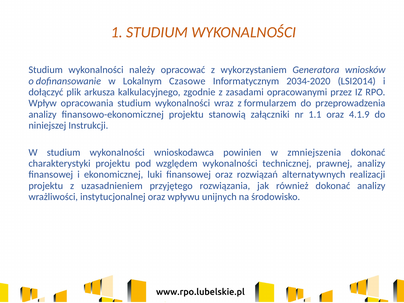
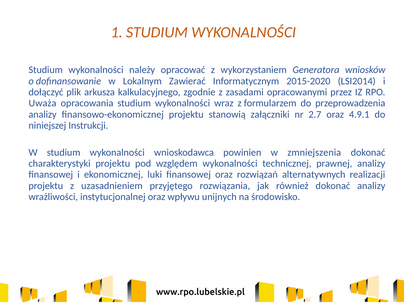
Czasowe: Czasowe -> Zawierać
2034-2020: 2034-2020 -> 2015-2020
Wpływ: Wpływ -> Uważa
1.1: 1.1 -> 2.7
4.1.9: 4.1.9 -> 4.9.1
